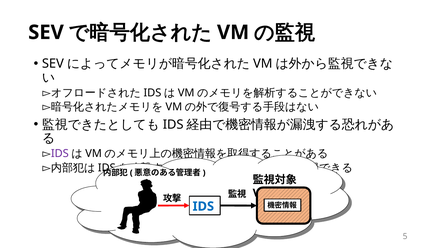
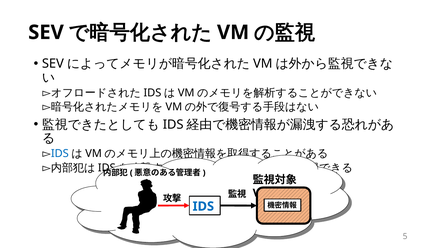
IDS at (60, 154) colour: purple -> blue
